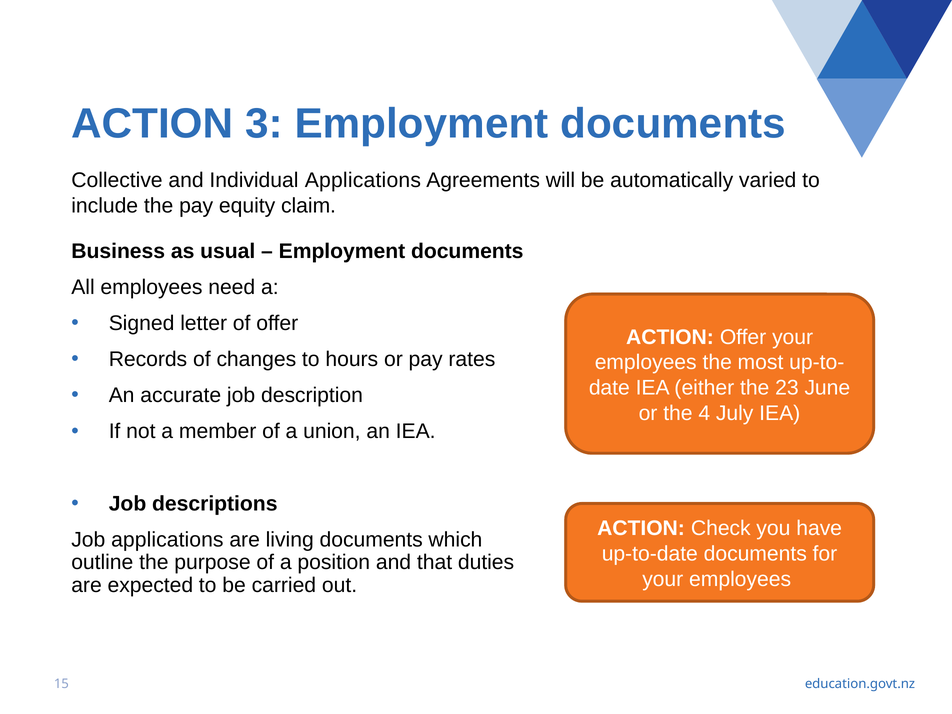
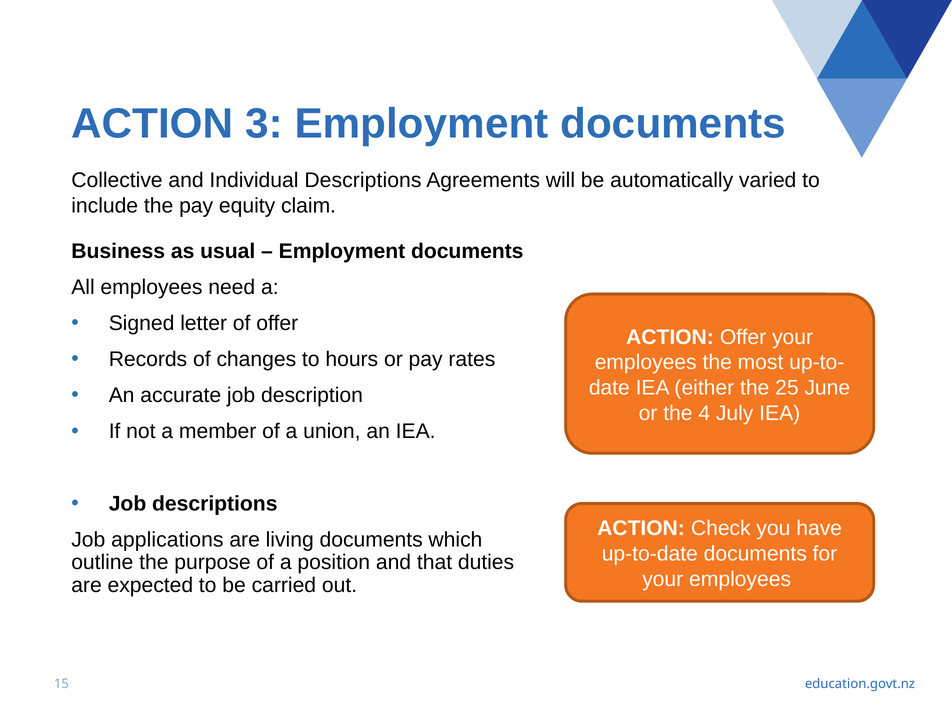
Individual Applications: Applications -> Descriptions
23: 23 -> 25
